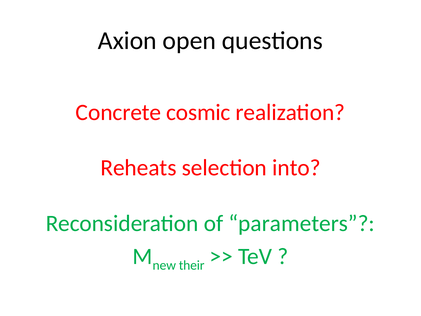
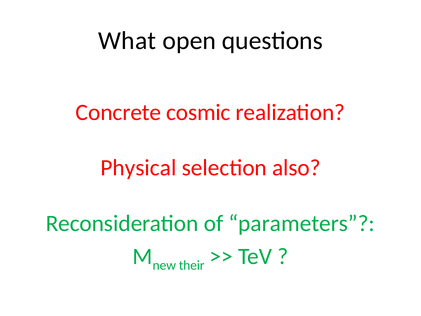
Axion: Axion -> What
Reheats: Reheats -> Physical
into: into -> also
